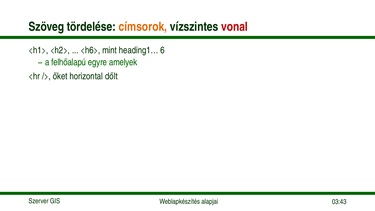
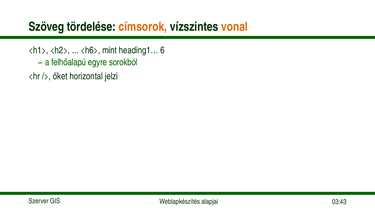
vonal colour: red -> orange
amelyek: amelyek -> sorokból
dőlt: dőlt -> jelzi
